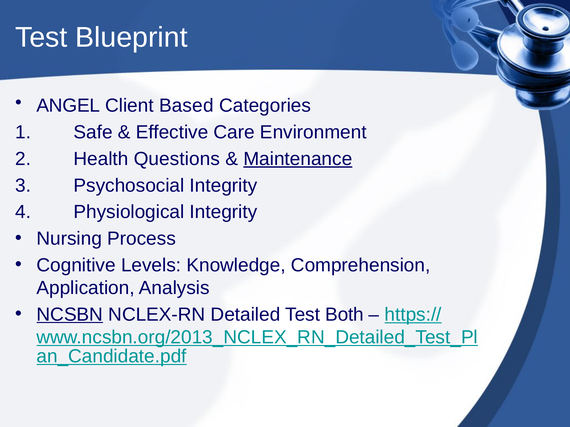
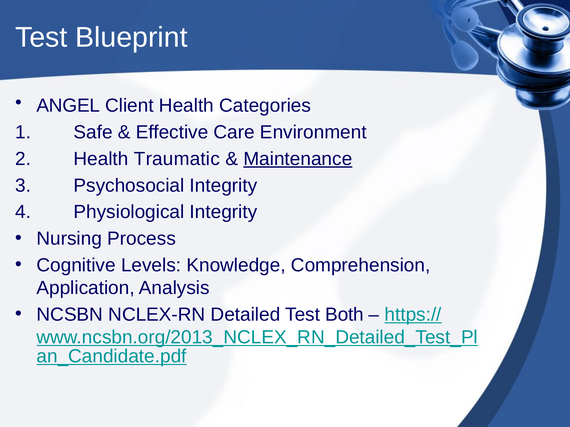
Client Based: Based -> Health
Questions: Questions -> Traumatic
NCSBN underline: present -> none
